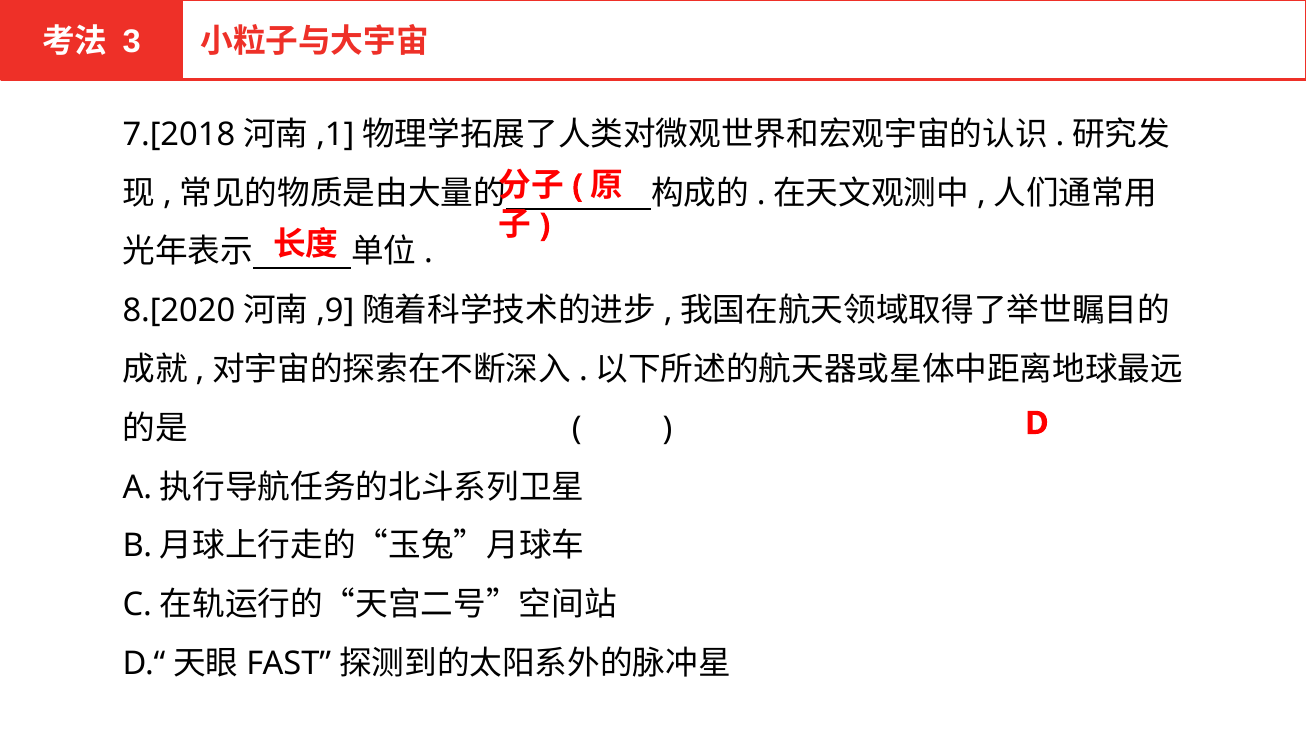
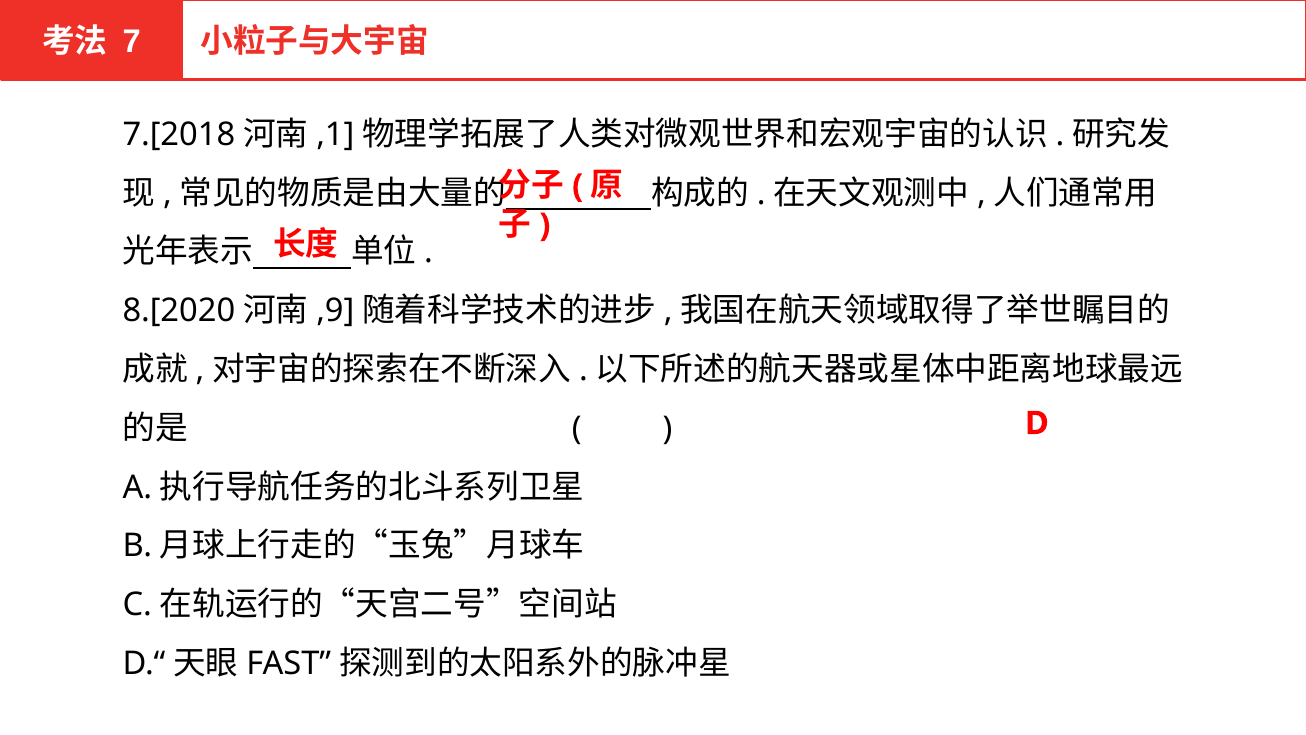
3: 3 -> 7
